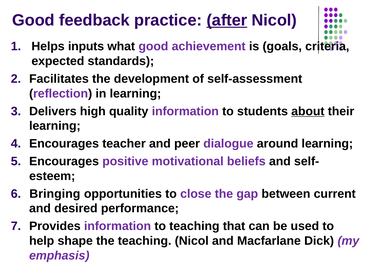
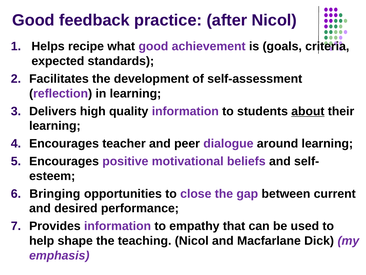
after underline: present -> none
inputs: inputs -> recipe
to teaching: teaching -> empathy
